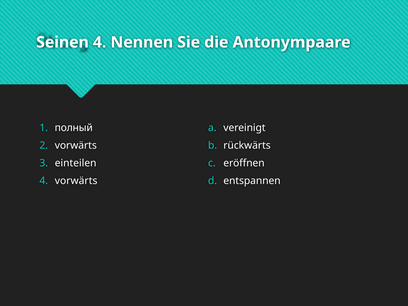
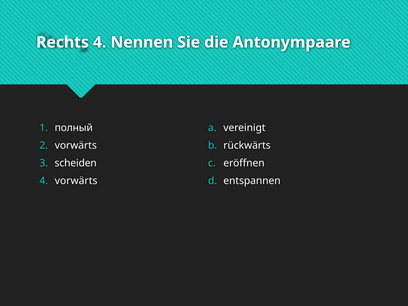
Seinen: Seinen -> Rechts
einteilen: einteilen -> scheiden
